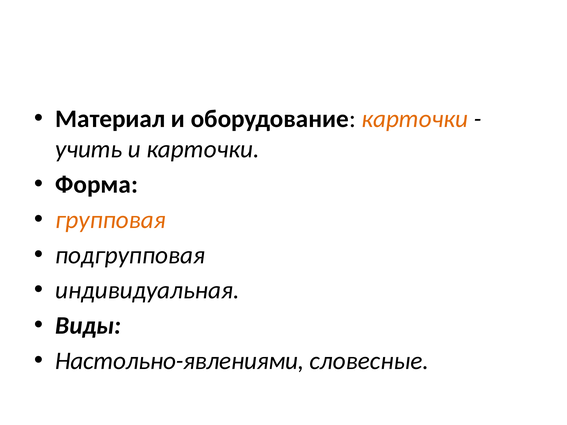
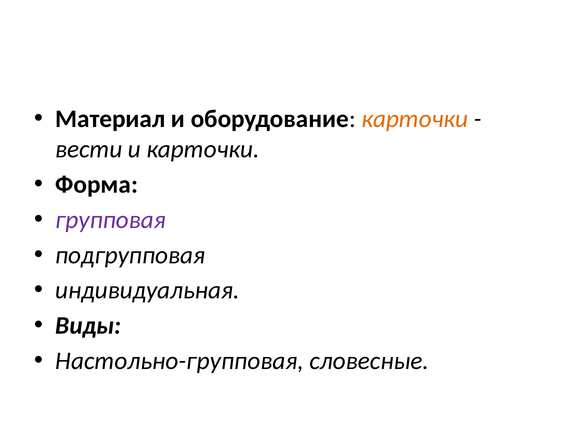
учить: учить -> вести
групповая colour: orange -> purple
Настольно-явлениями: Настольно-явлениями -> Настольно-групповая
